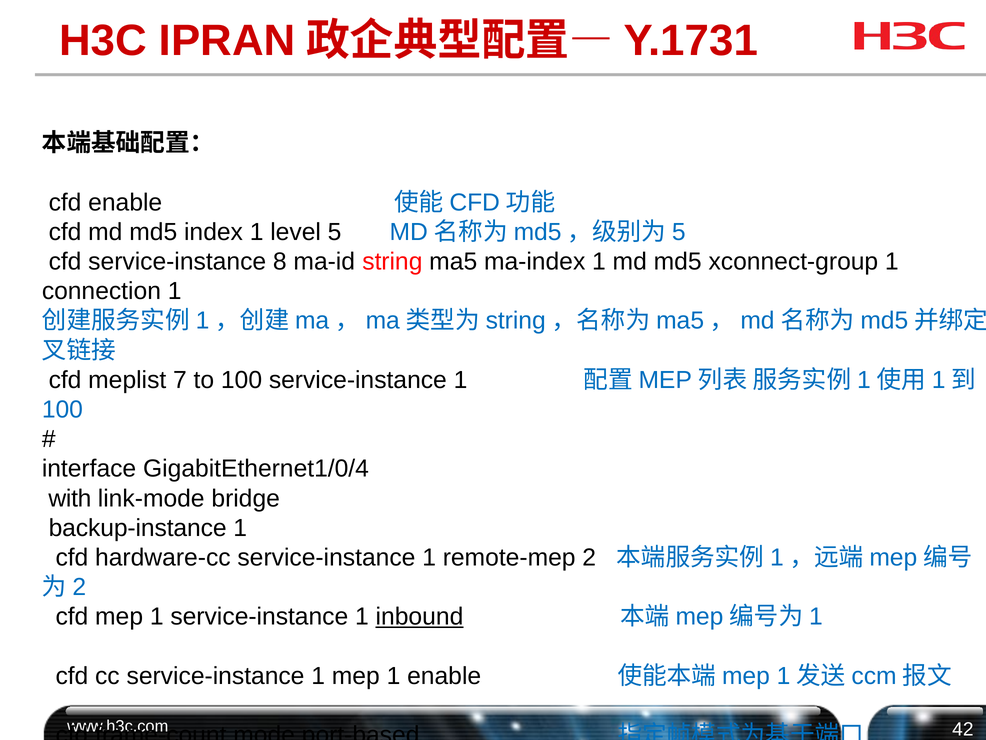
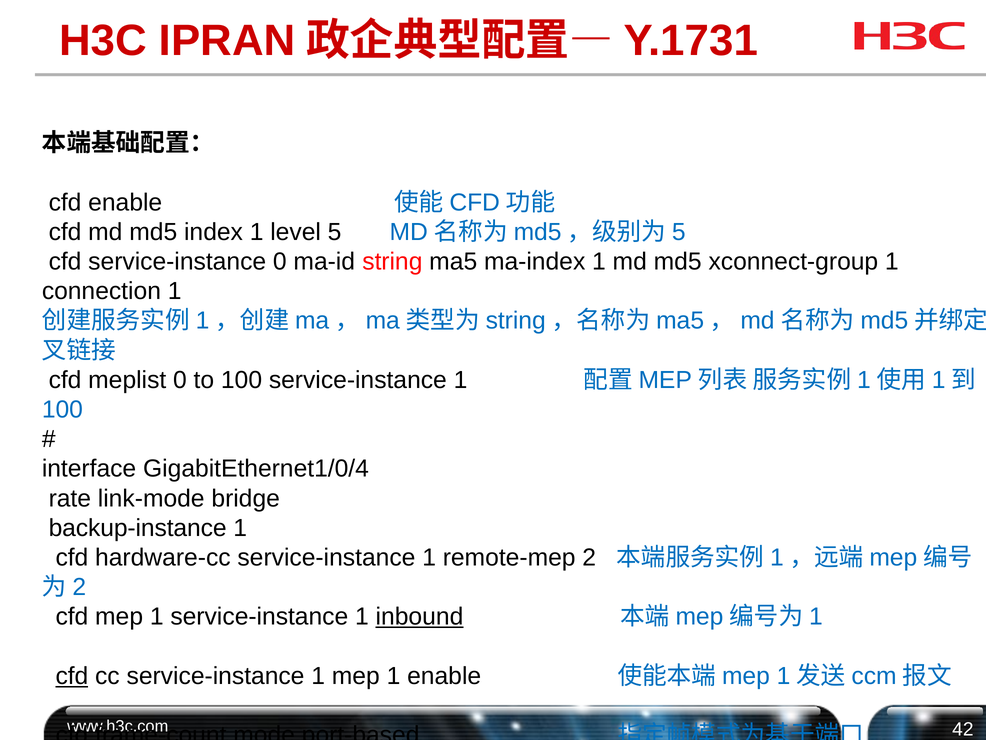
service-instance 8: 8 -> 0
meplist 7: 7 -> 0
with: with -> rate
cfd at (72, 676) underline: none -> present
